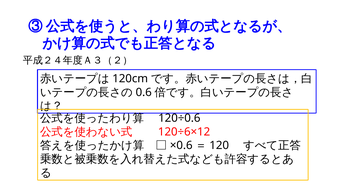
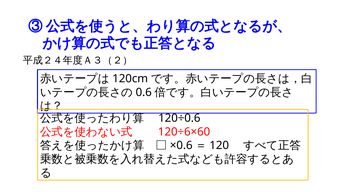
120÷6×12: 120÷6×12 -> 120÷6×60
